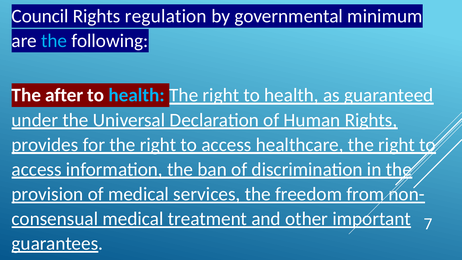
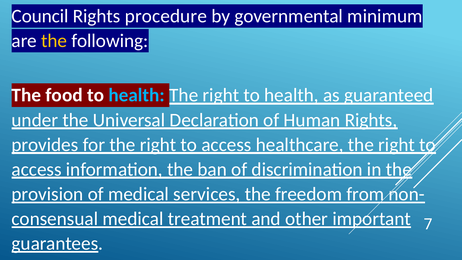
regulation: regulation -> procedure
the at (54, 41) colour: light blue -> yellow
after: after -> food
